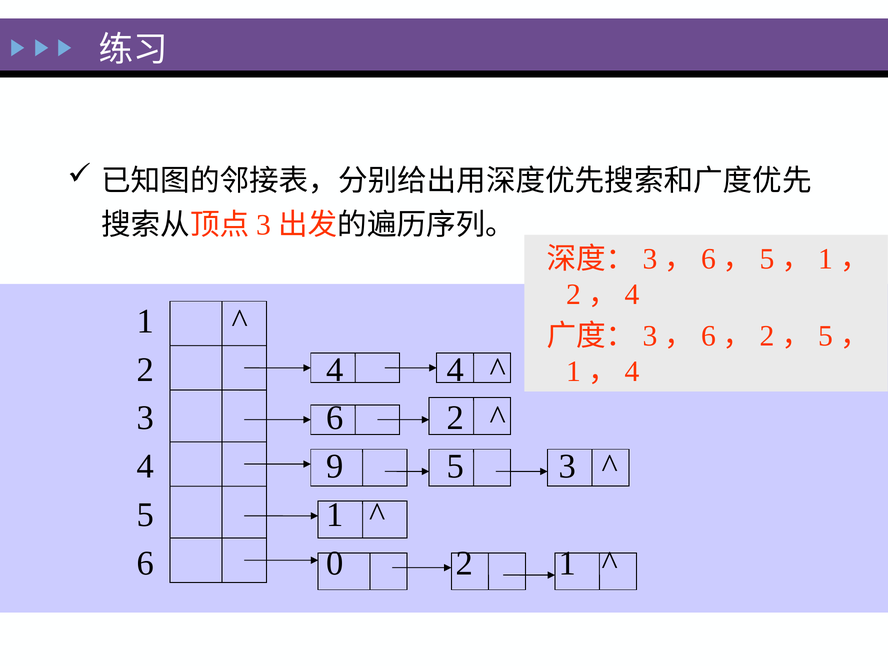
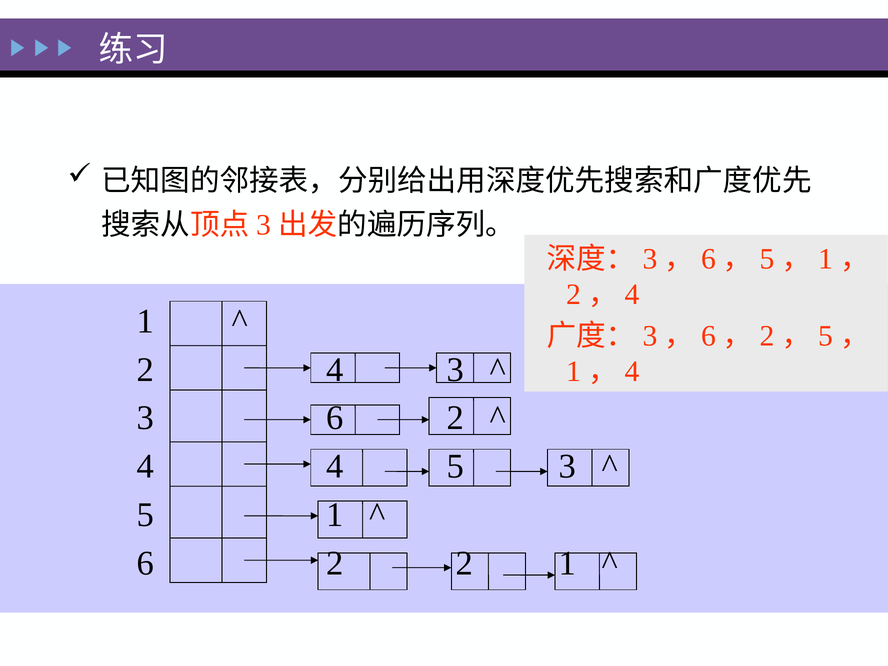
4 4: 4 -> 3
4 9: 9 -> 4
0 at (335, 563): 0 -> 2
